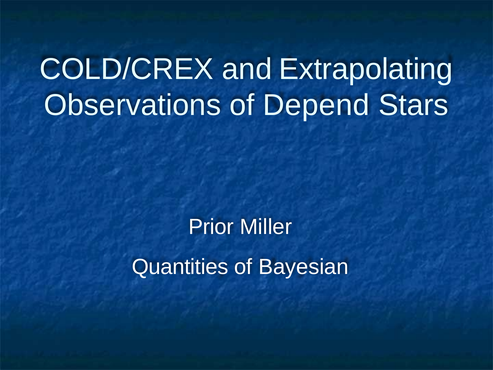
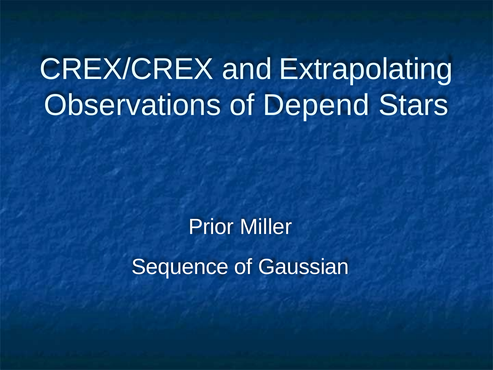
COLD/CREX: COLD/CREX -> CREX/CREX
Quantities: Quantities -> Sequence
Bayesian: Bayesian -> Gaussian
